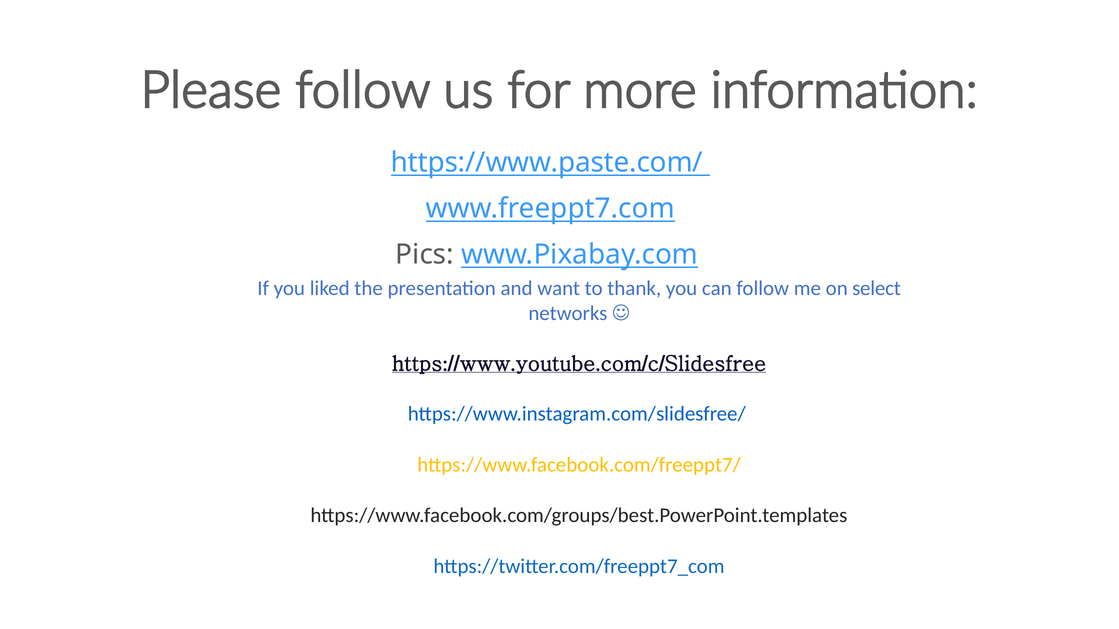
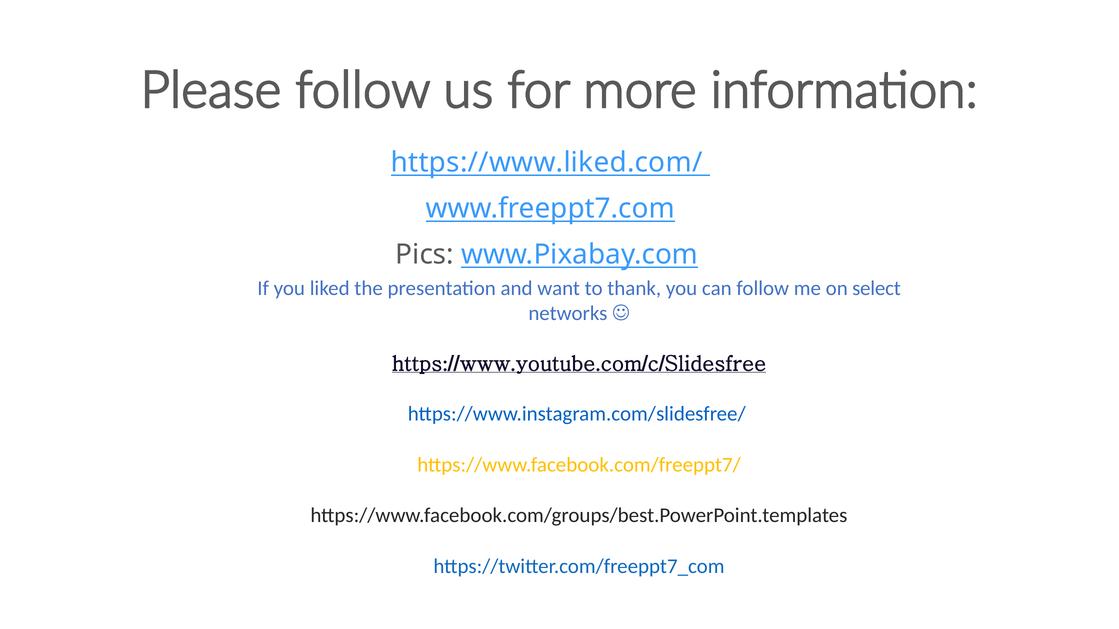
https://www.paste.com/: https://www.paste.com/ -> https://www.liked.com/
